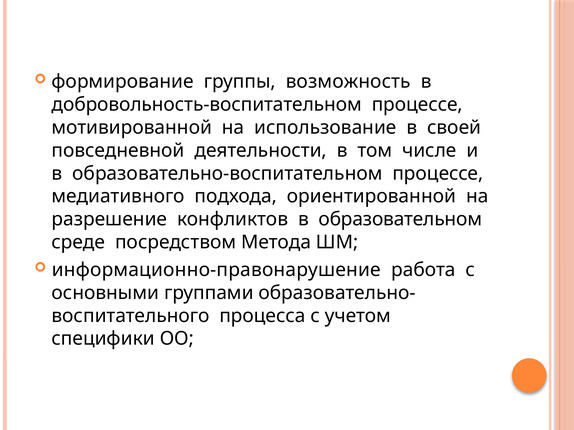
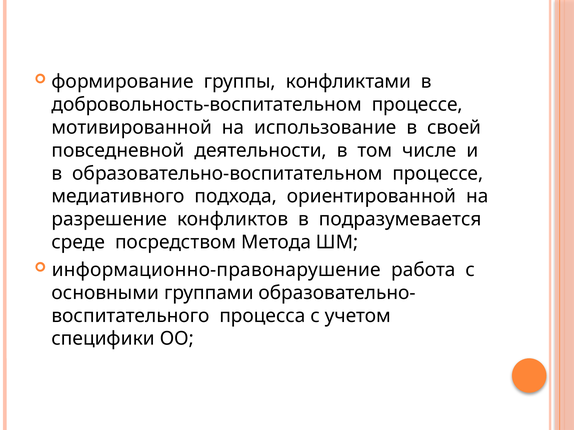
возможность: возможность -> конфликтами
образовательном: образовательном -> подразумевается
